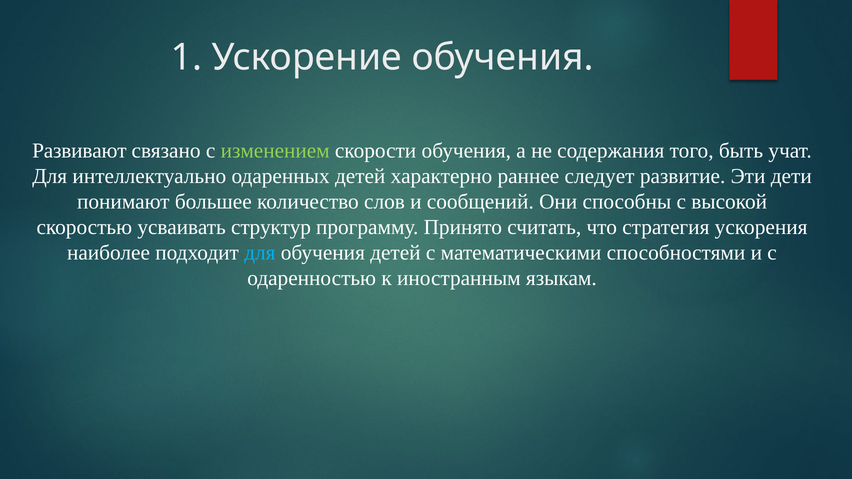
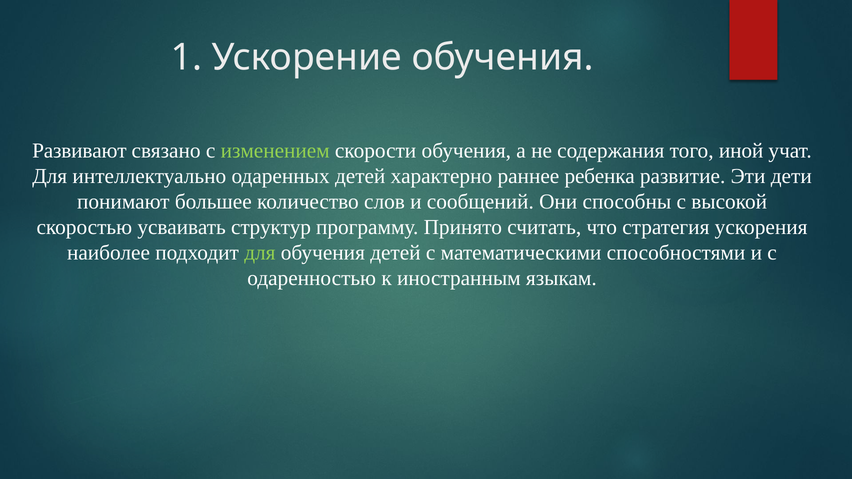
быть: быть -> иной
следует: следует -> ребенка
для at (260, 253) colour: light blue -> light green
